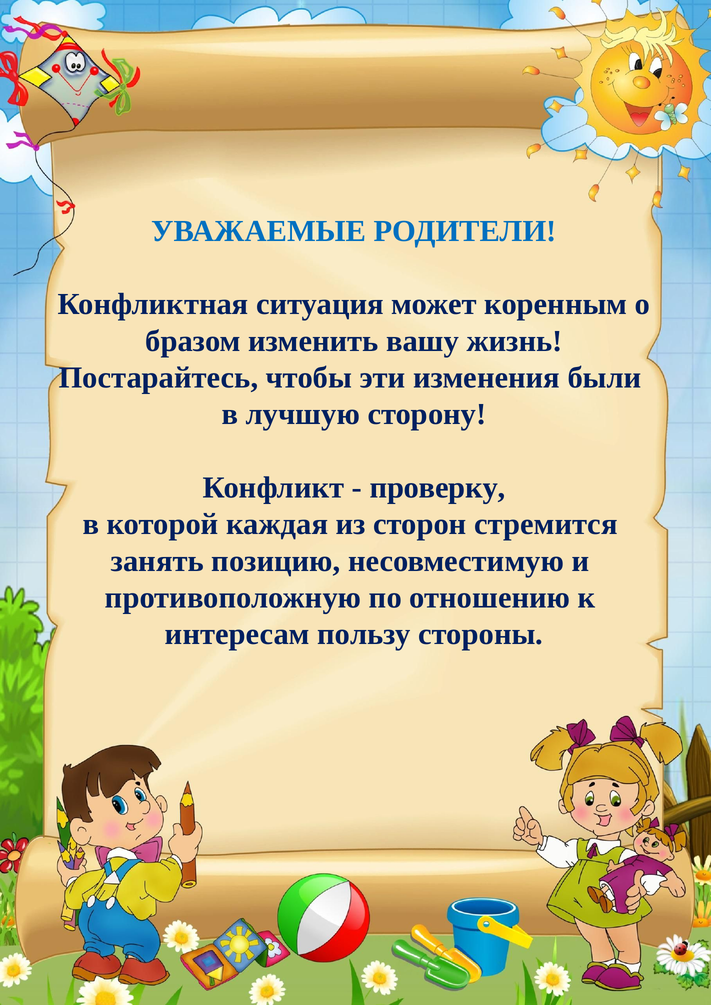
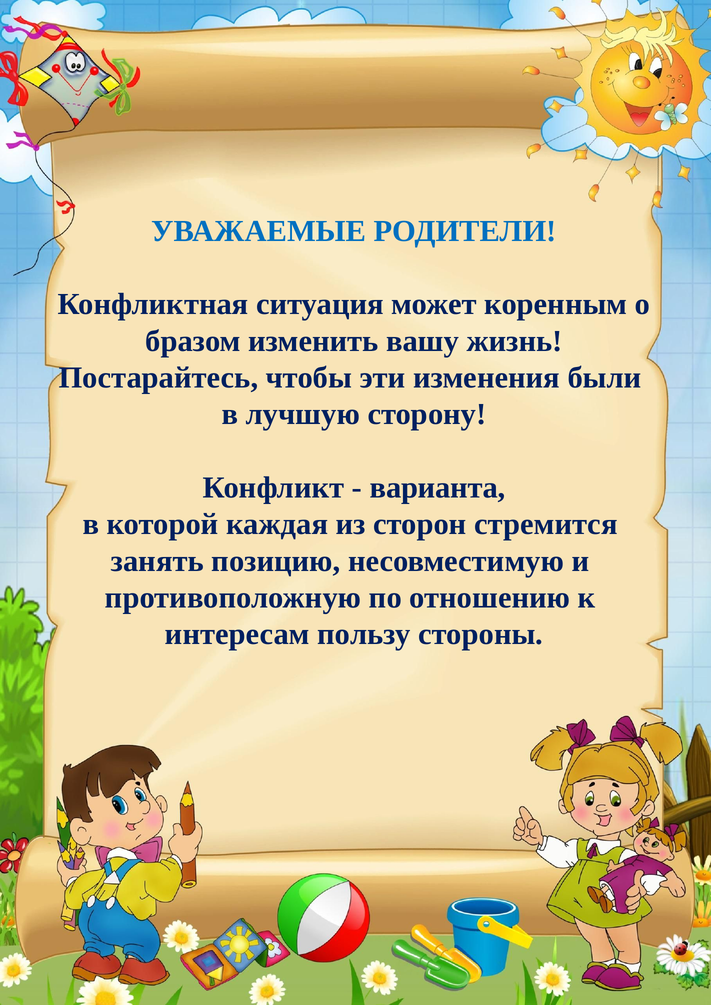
проверку: проверку -> варианта
